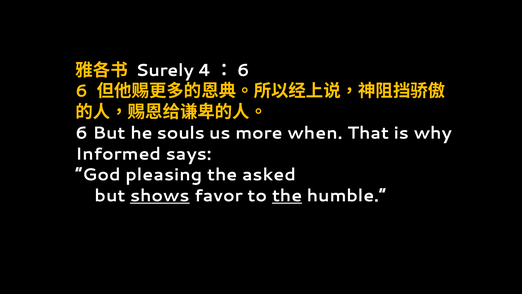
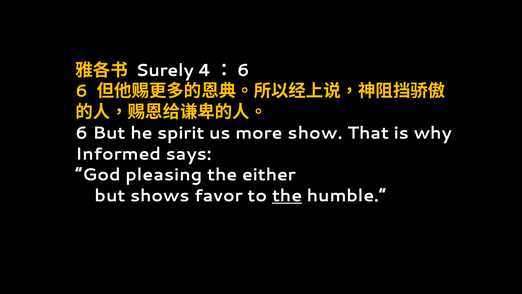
souls: souls -> spirit
when: when -> show
asked: asked -> either
shows underline: present -> none
